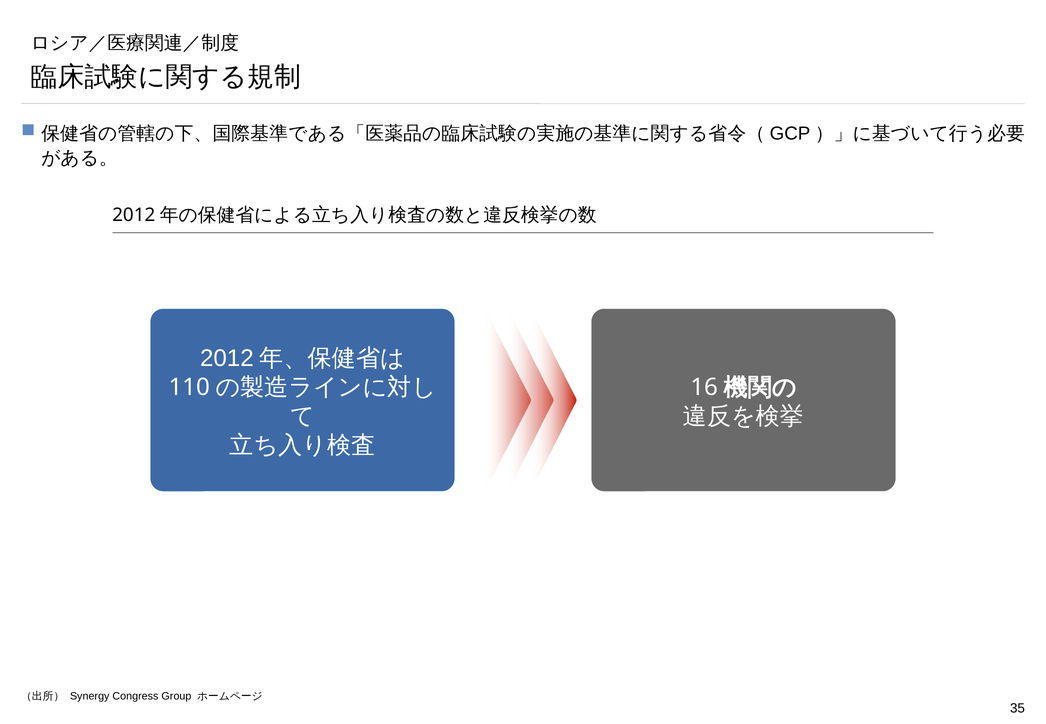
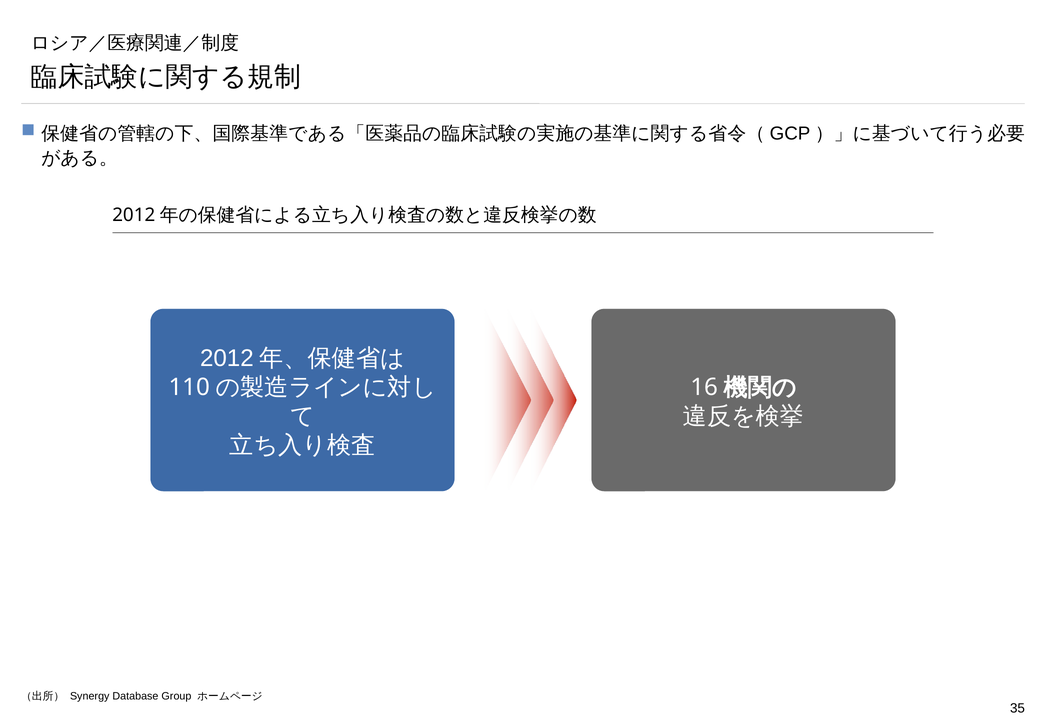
Congress: Congress -> Database
